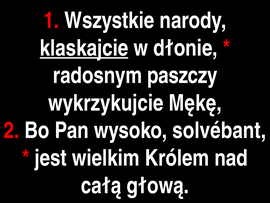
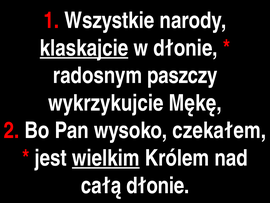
solvébant: solvébant -> czekałem
wielkim underline: none -> present
całą głową: głową -> dłonie
